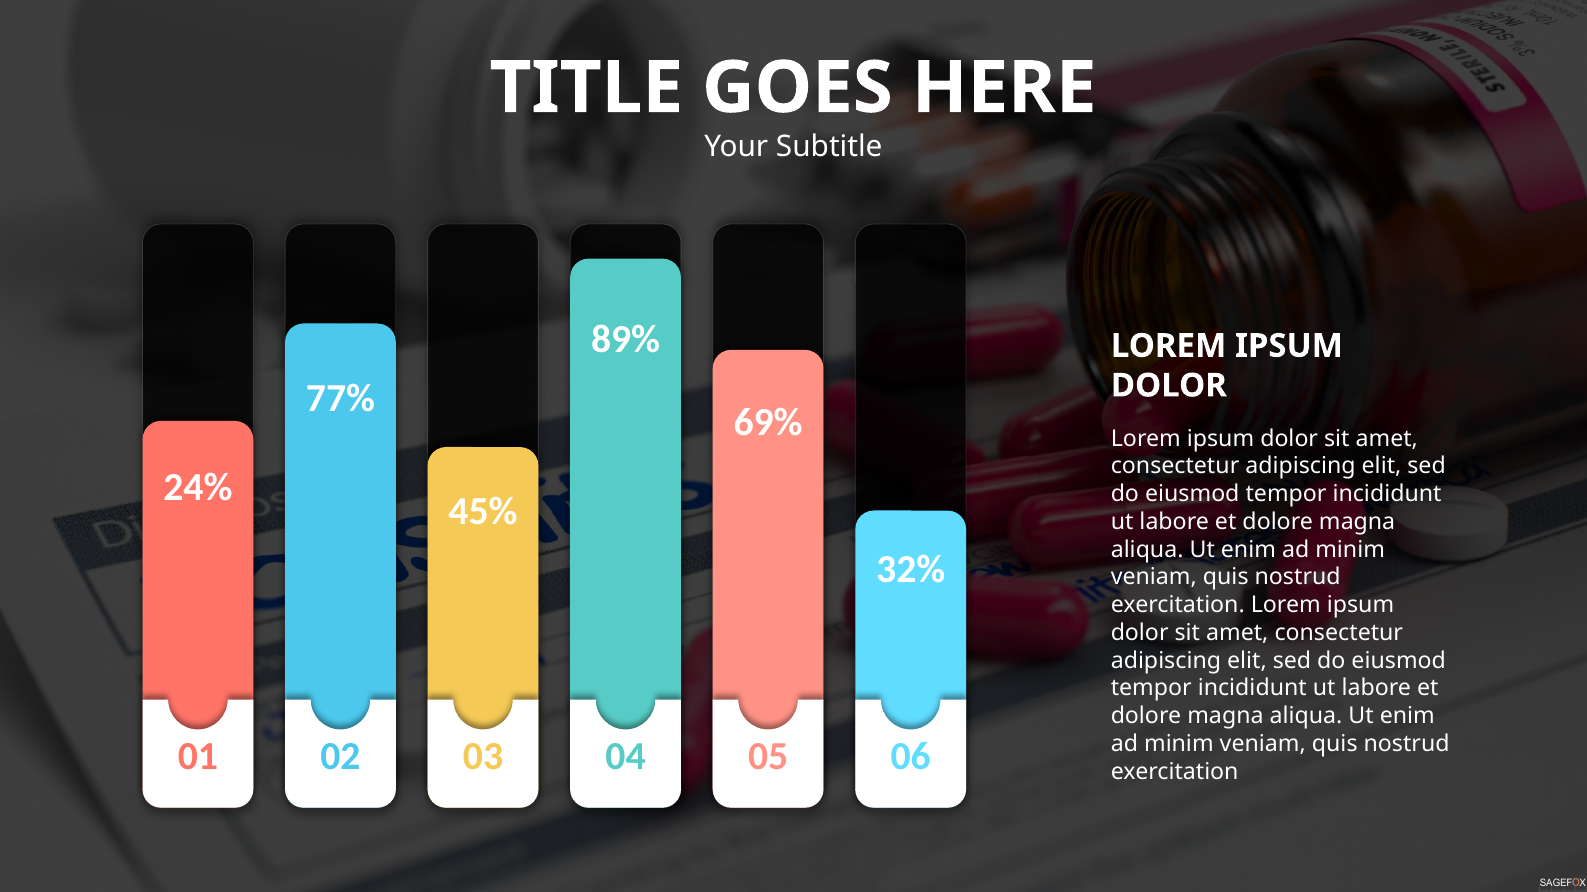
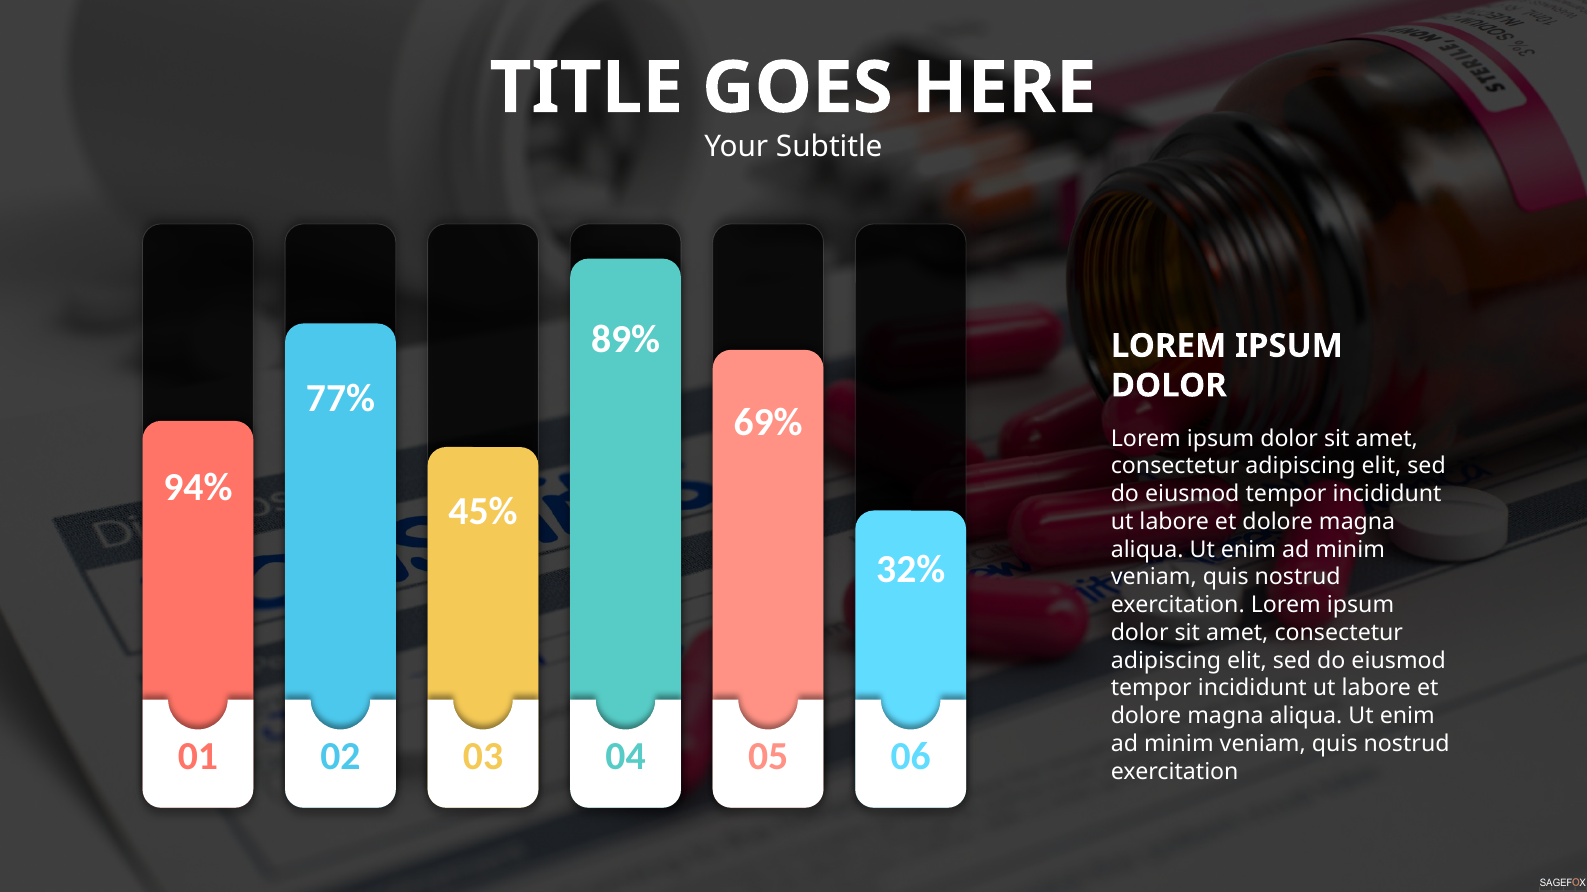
24%: 24% -> 94%
